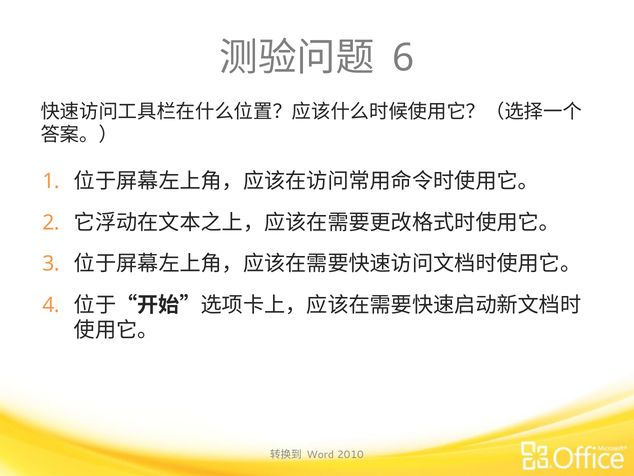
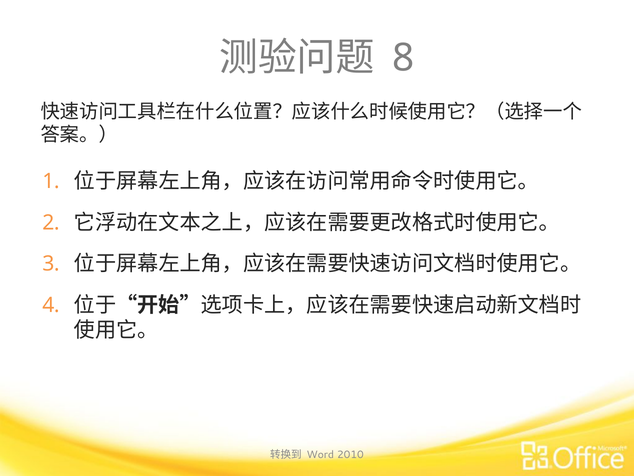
6: 6 -> 8
